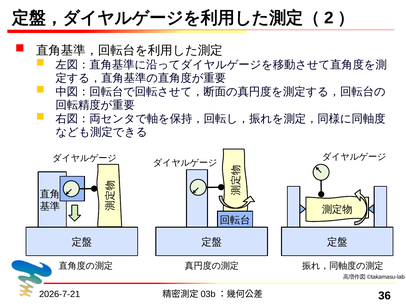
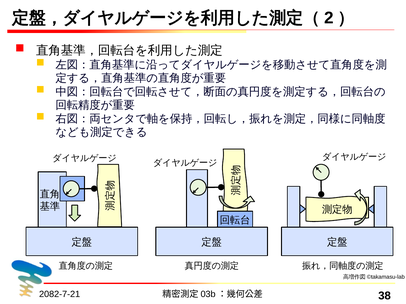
2026-7-21: 2026-7-21 -> 2082-7-21
36: 36 -> 38
